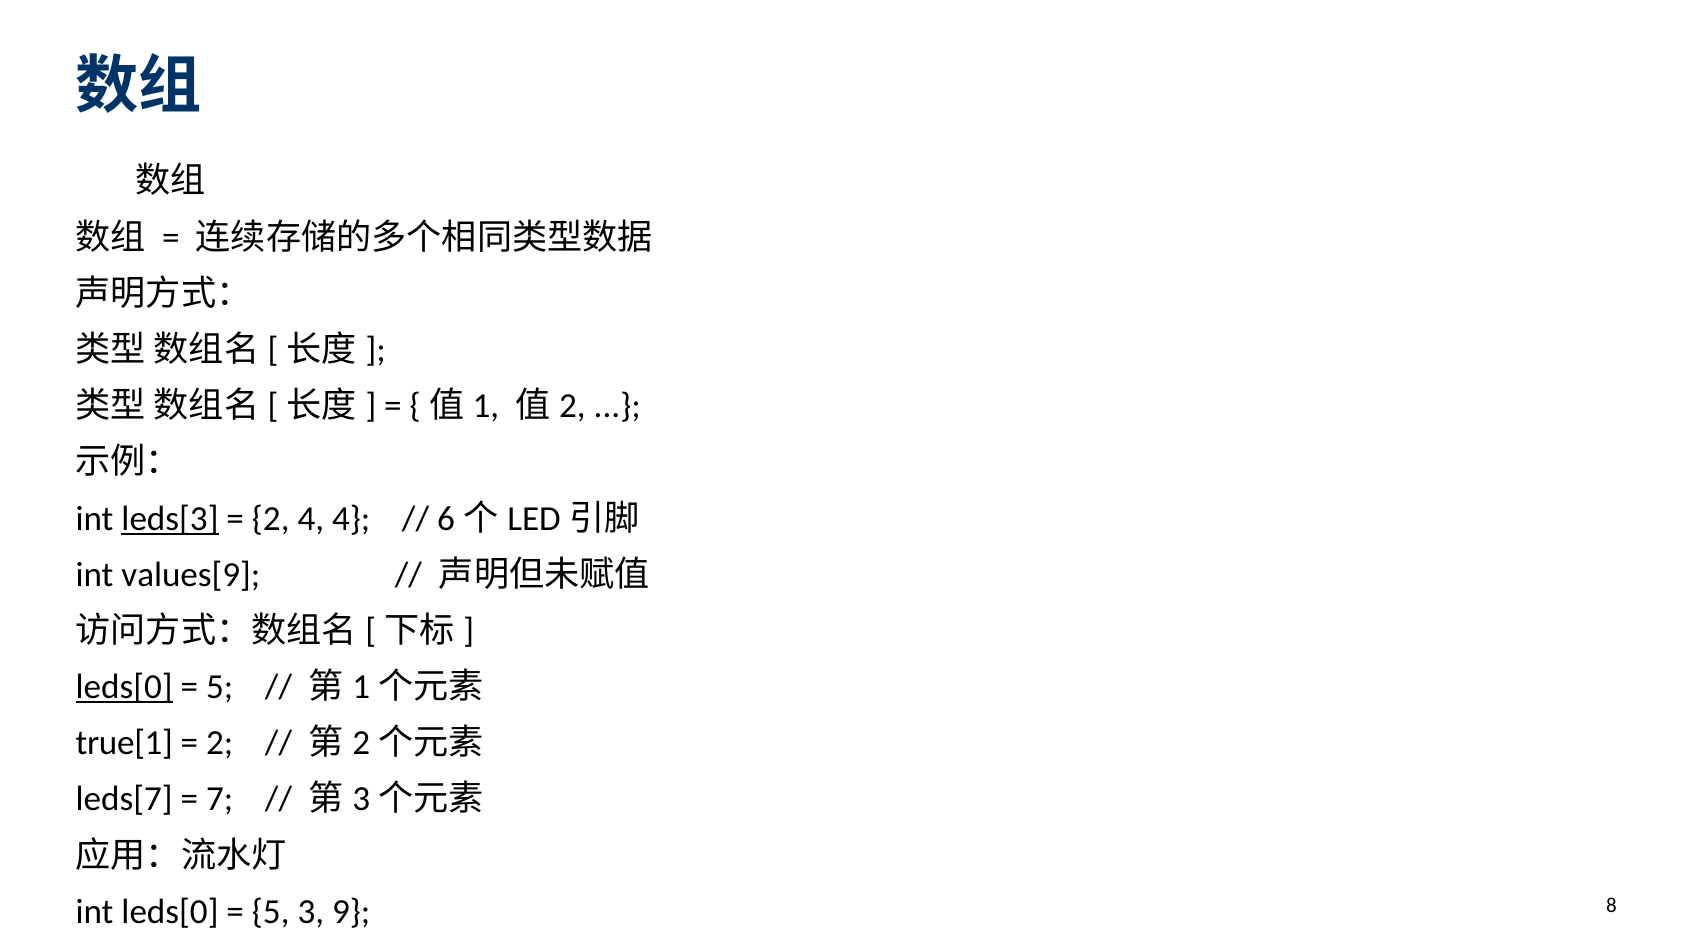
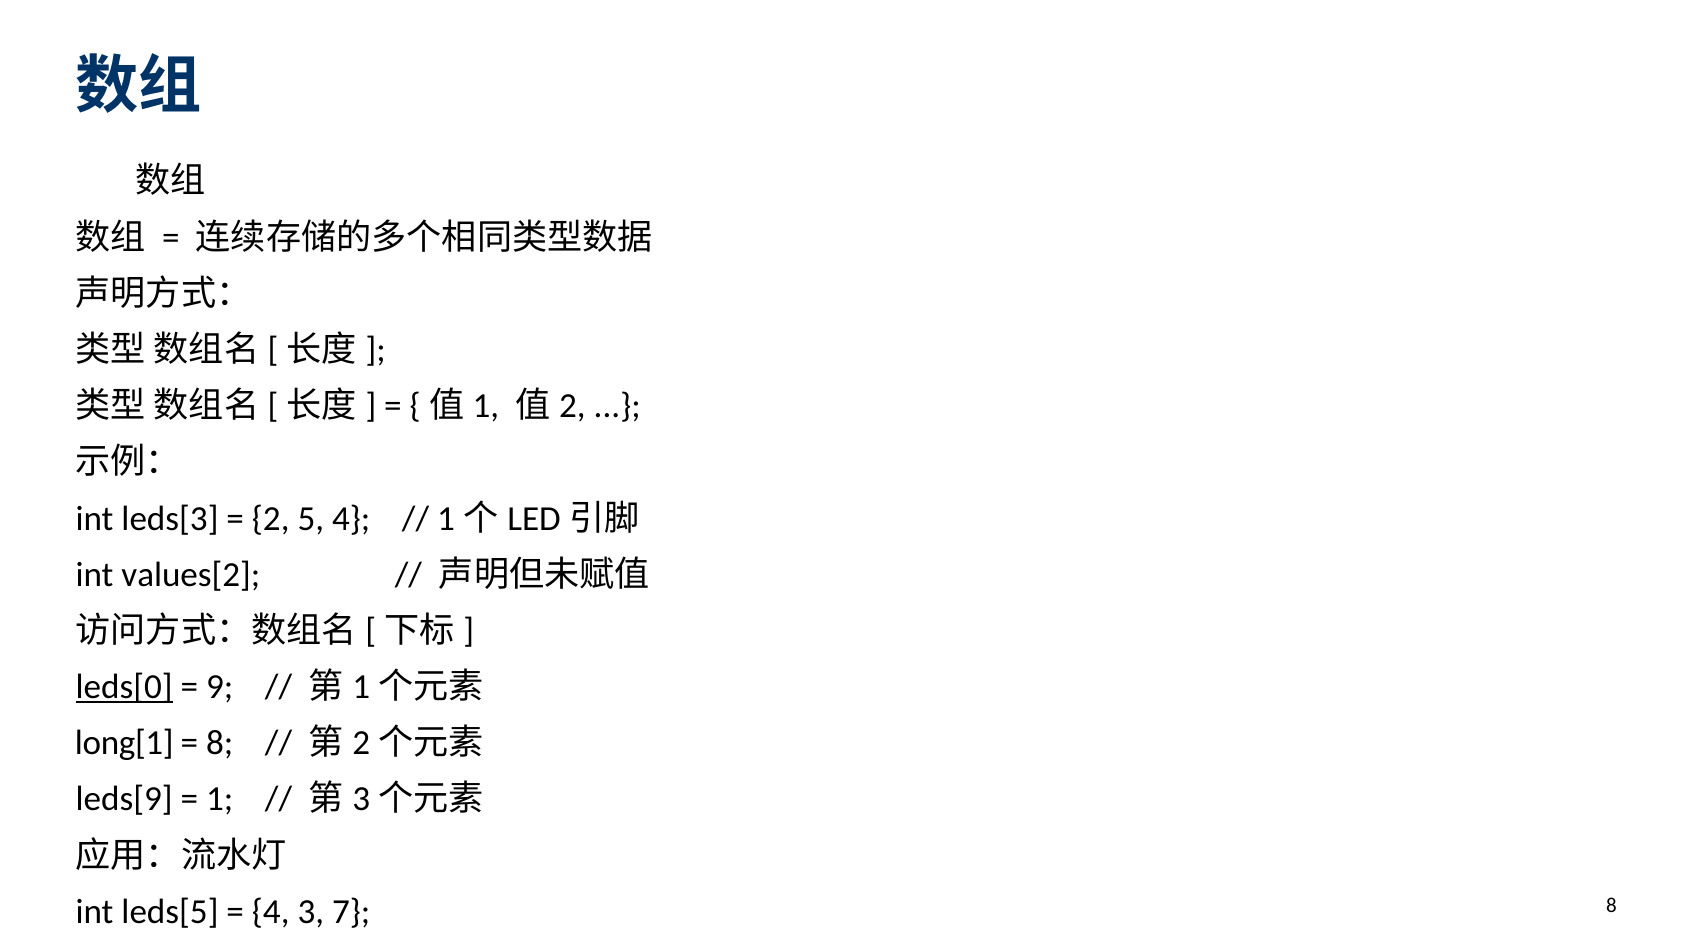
leds[3 underline: present -> none
2 4: 4 -> 5
6 at (446, 518): 6 -> 1
values[9: values[9 -> values[2
5 at (220, 687): 5 -> 9
true[1: true[1 -> long[1
2 at (220, 743): 2 -> 8
leds[7: leds[7 -> leds[9
7 at (220, 799): 7 -> 1
int leds[0: leds[0 -> leds[5
5 at (271, 912): 5 -> 4
9: 9 -> 7
